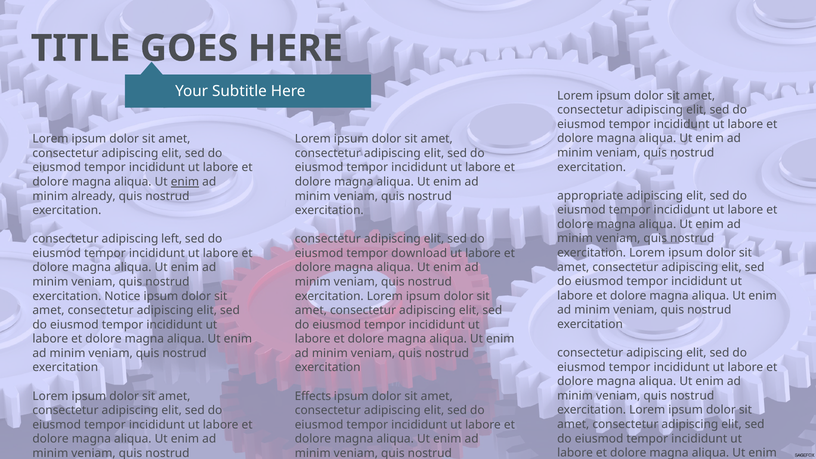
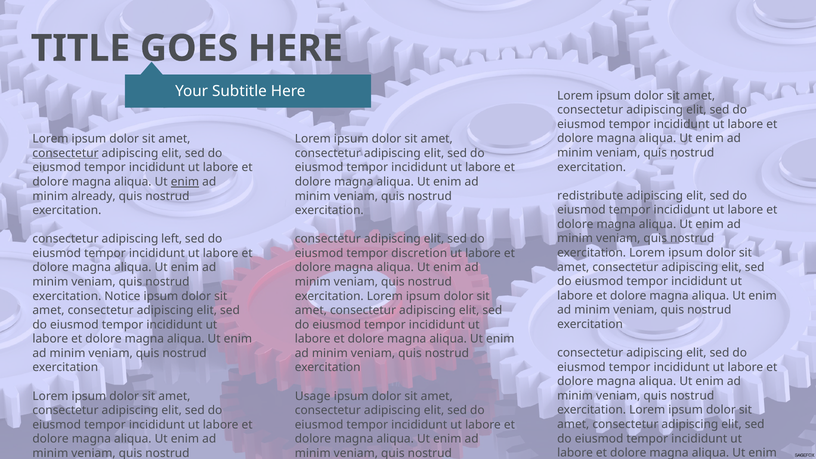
consectetur at (66, 153) underline: none -> present
appropriate: appropriate -> redistribute
download: download -> discretion
Effects: Effects -> Usage
